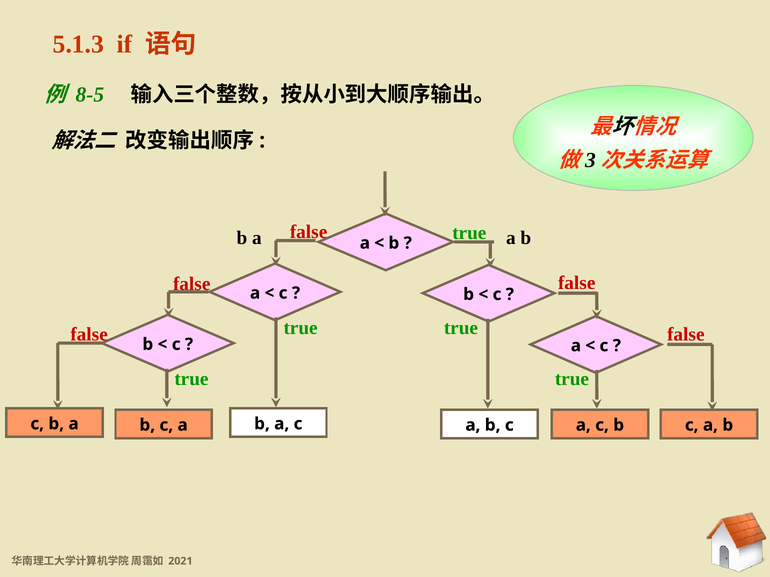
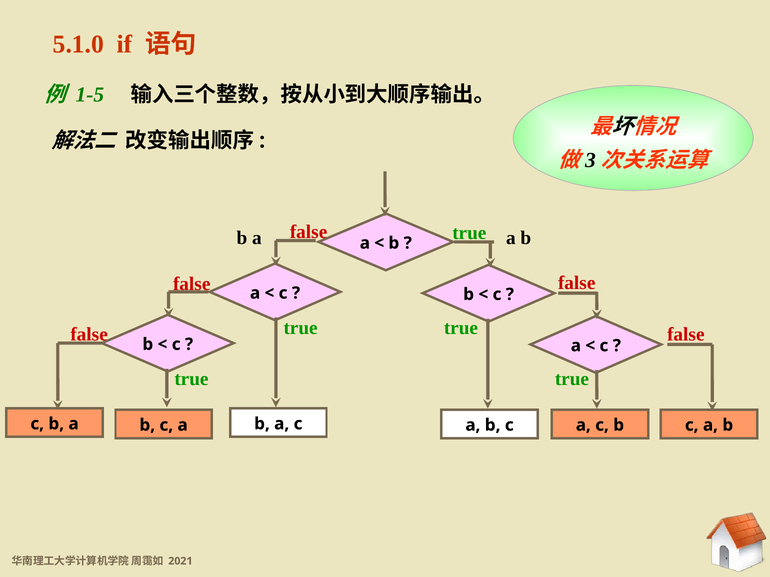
5.1.3: 5.1.3 -> 5.1.0
8-5: 8-5 -> 1-5
